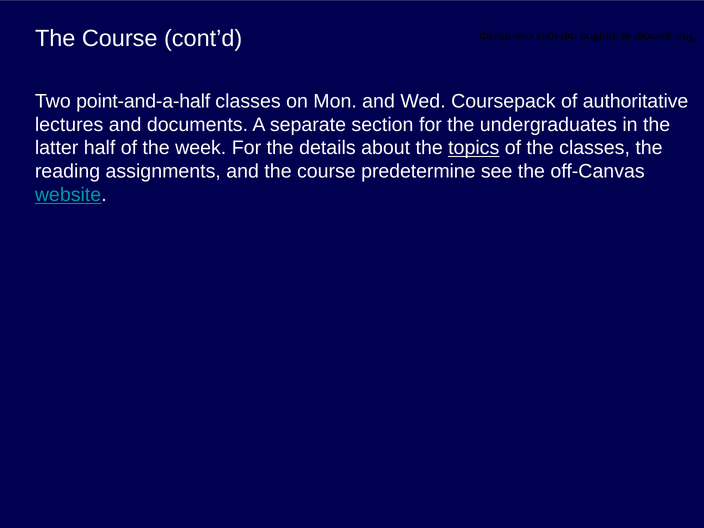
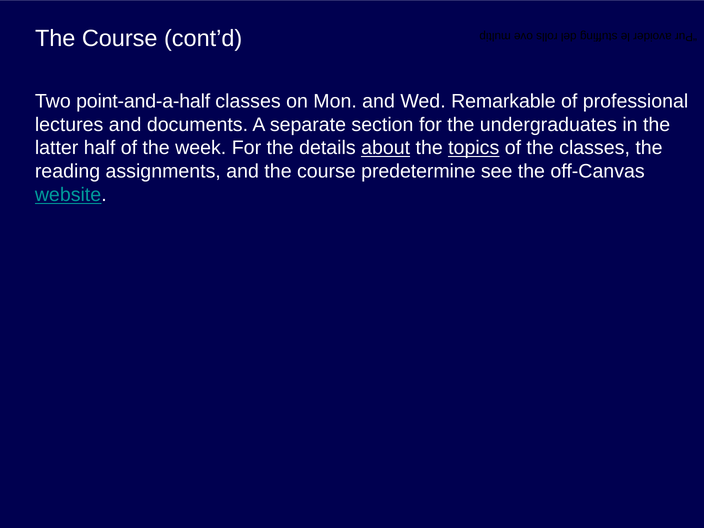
Coursepack: Coursepack -> Remarkable
authoritative: authoritative -> professional
about underline: none -> present
